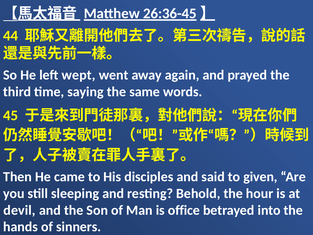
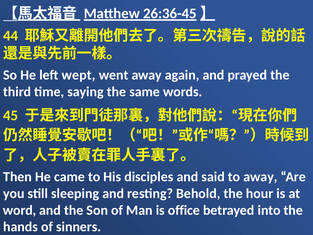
to given: given -> away
devil: devil -> word
